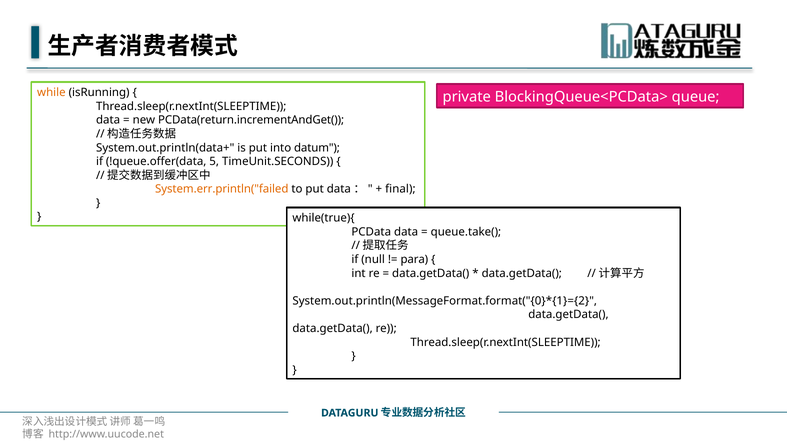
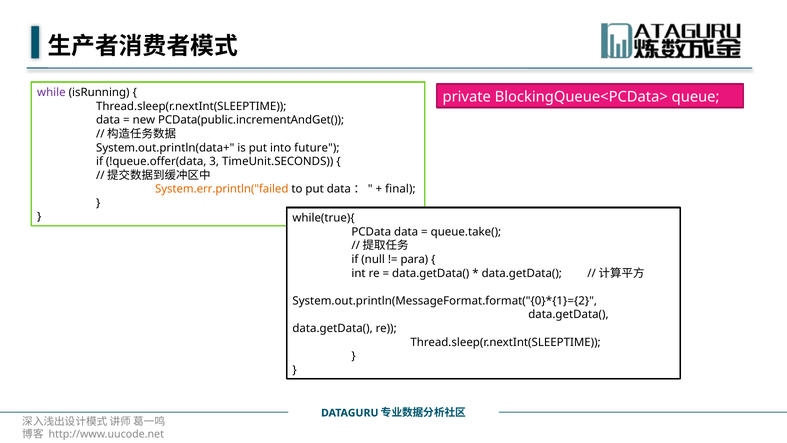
while colour: orange -> purple
PCData(return.incrementAndGet(: PCData(return.incrementAndGet( -> PCData(public.incrementAndGet(
datum: datum -> future
5: 5 -> 3
